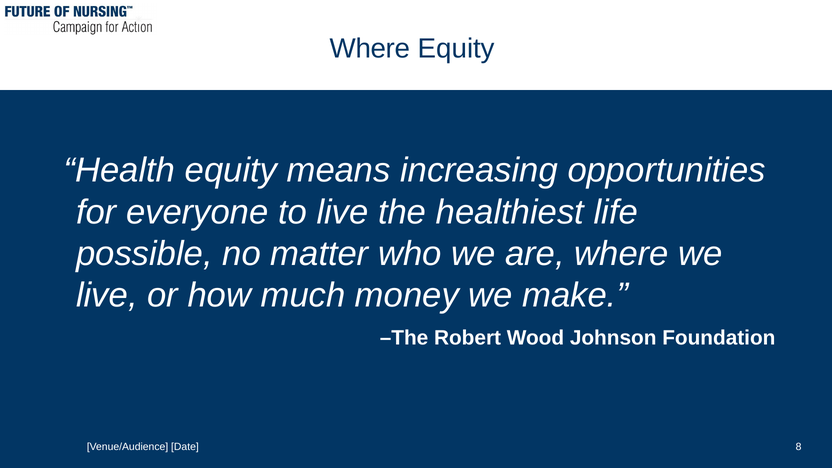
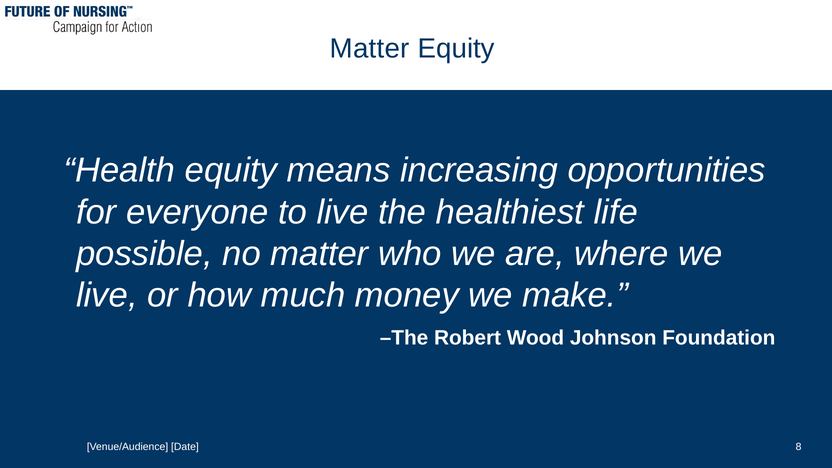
Where at (370, 48): Where -> Matter
